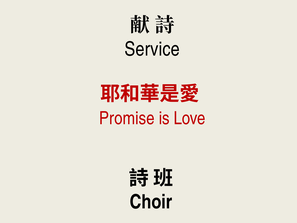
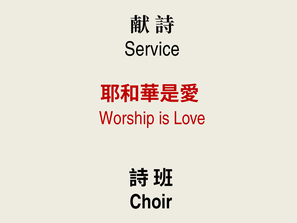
Promise: Promise -> Worship
